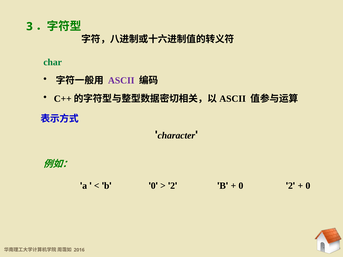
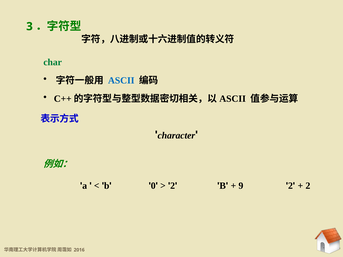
ASCII colour: purple -> blue
0 at (241, 186): 0 -> 9
0 at (308, 186): 0 -> 2
